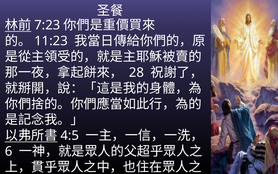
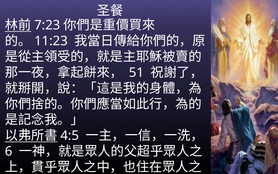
28: 28 -> 51
